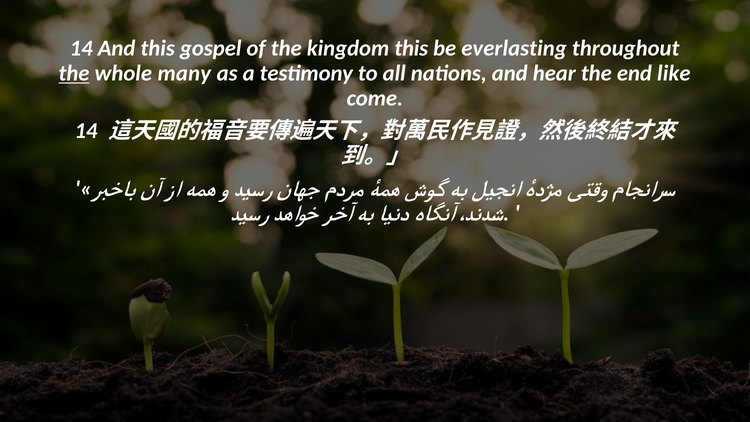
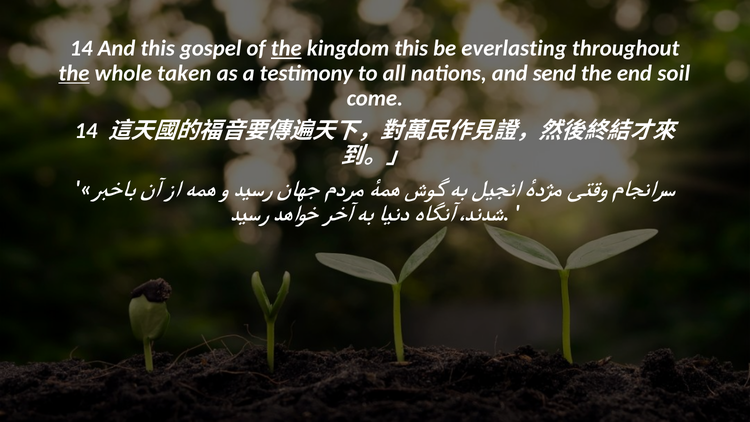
the at (286, 48) underline: none -> present
many: many -> taken
hear: hear -> send
like: like -> soil
